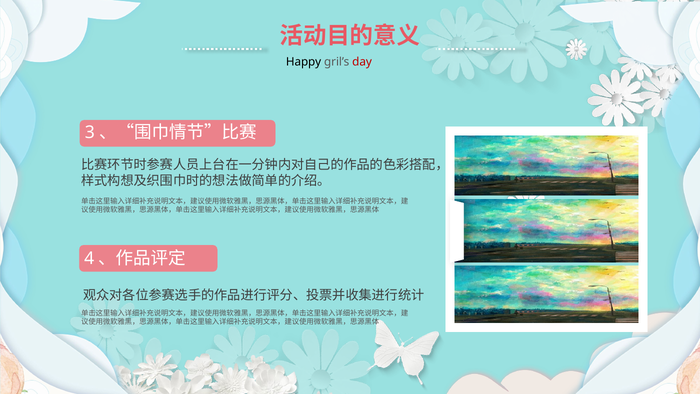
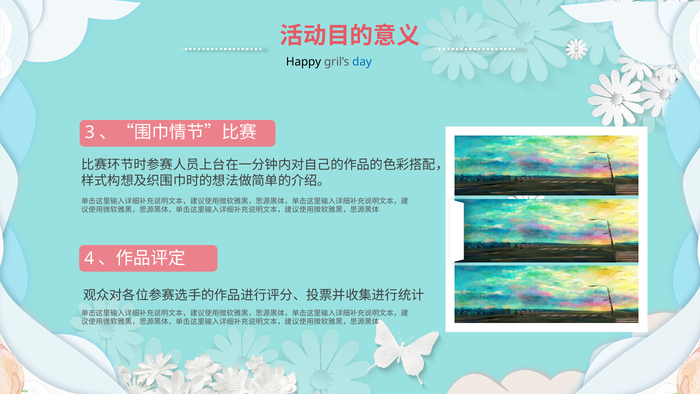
day colour: red -> blue
